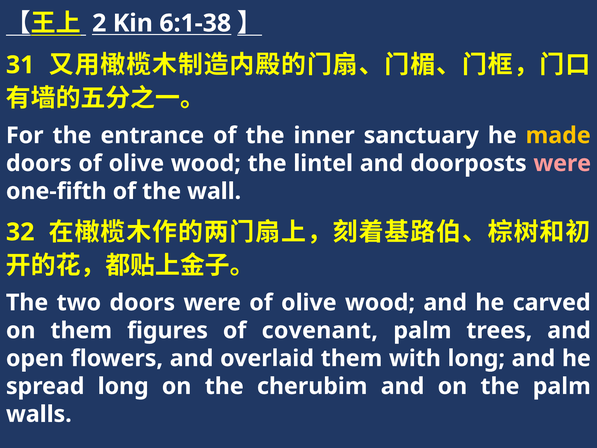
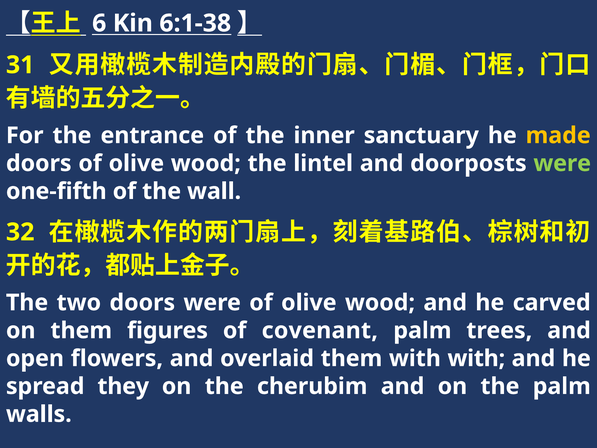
2: 2 -> 6
were at (562, 163) colour: pink -> light green
with long: long -> with
spread long: long -> they
